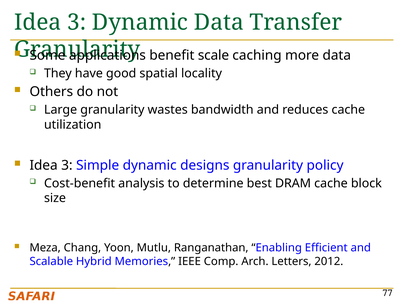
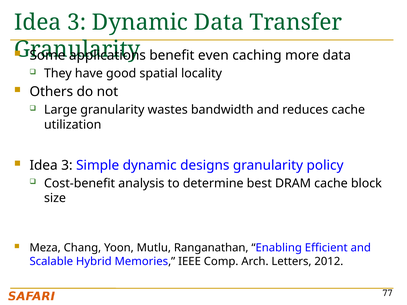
scale: scale -> even
